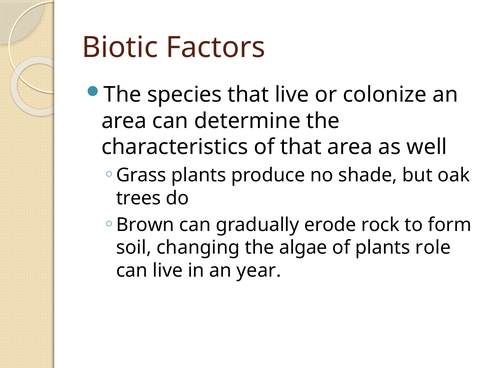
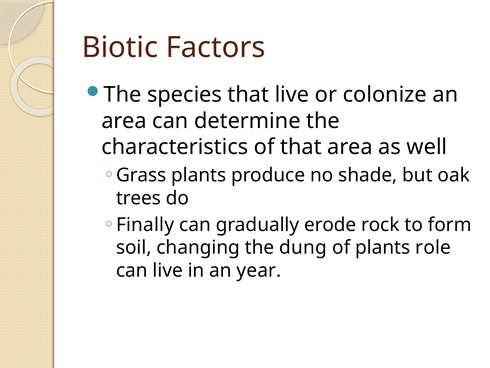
Brown: Brown -> Finally
algae: algae -> dung
